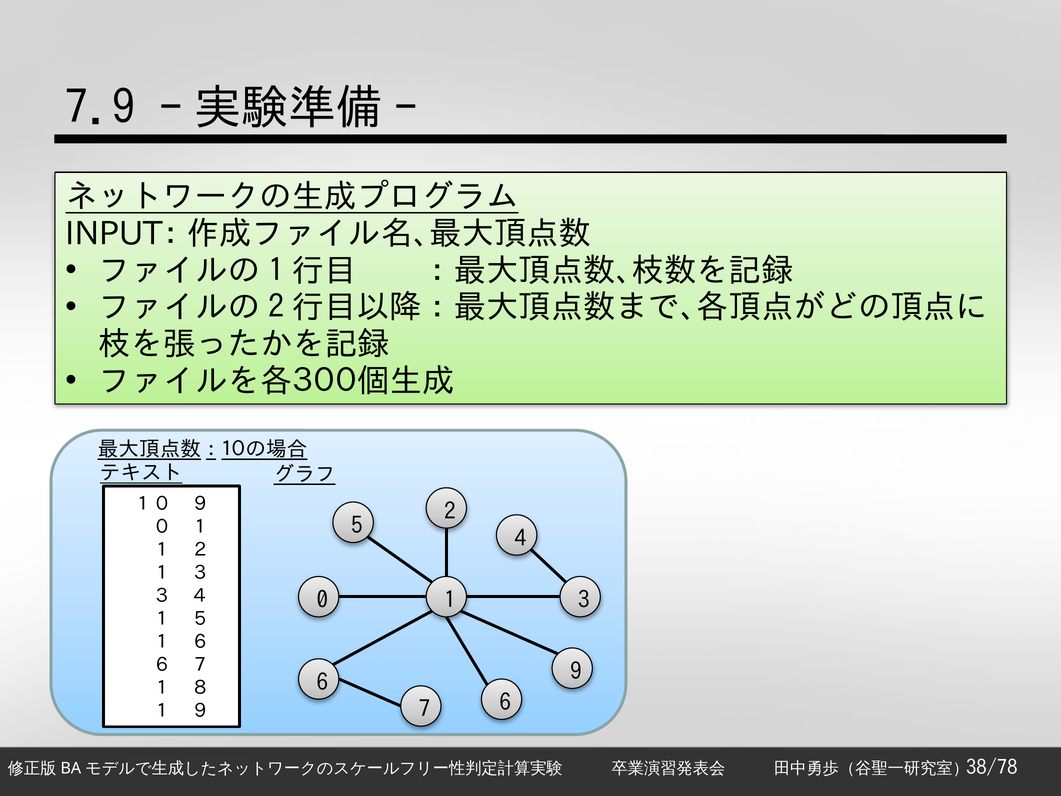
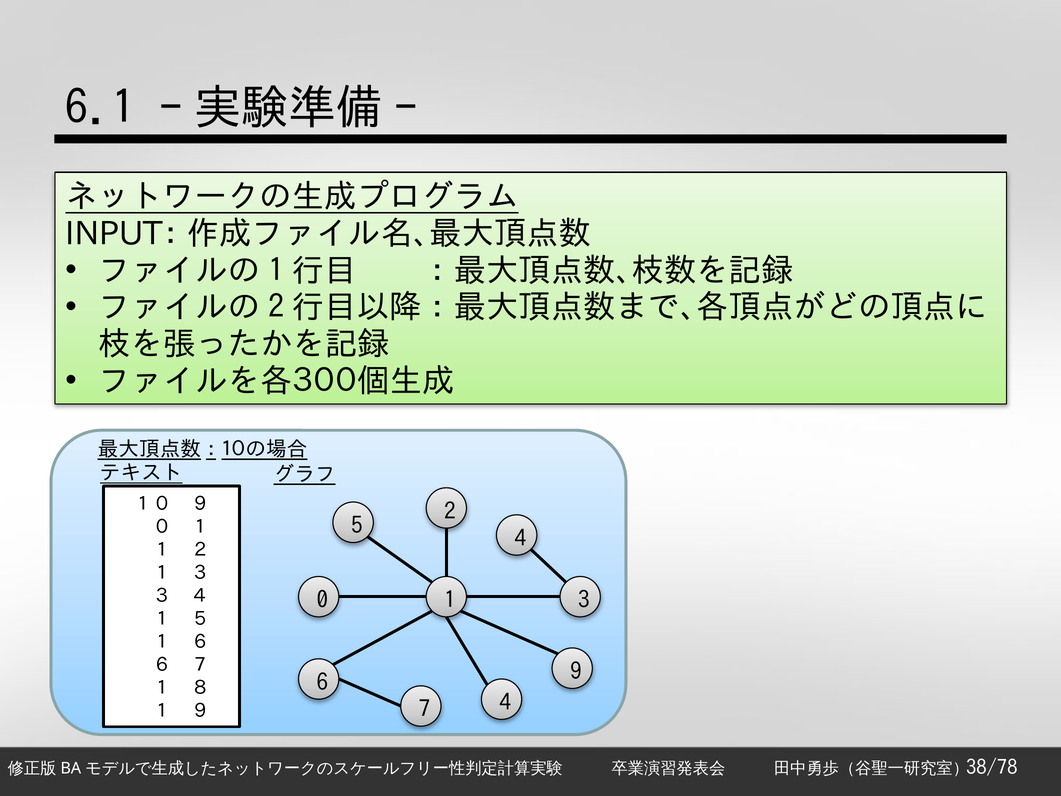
7.9: 7.9 -> 6.1
7 6: 6 -> 4
